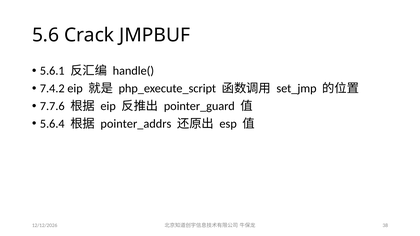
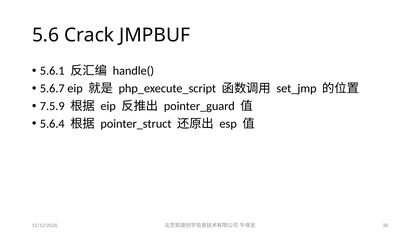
7.4.2: 7.4.2 -> 5.6.7
7.7.6: 7.7.6 -> 7.5.9
pointer_addrs: pointer_addrs -> pointer_struct
